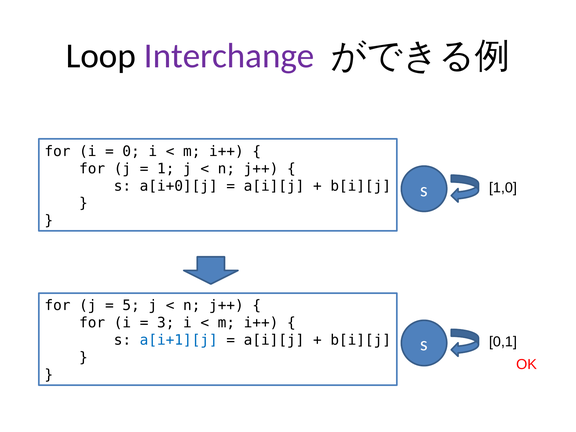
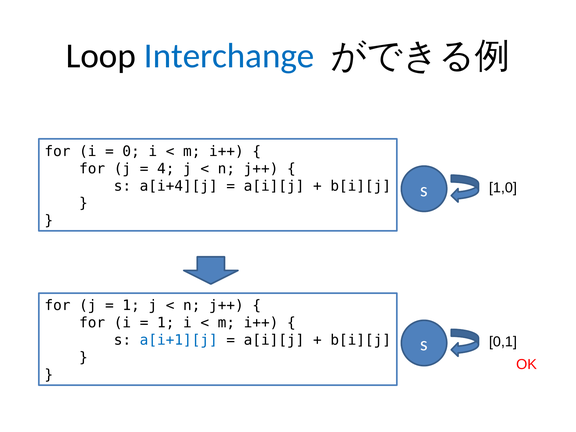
Interchange colour: purple -> blue
1: 1 -> 4
a[i+0][j: a[i+0][j -> a[i+4][j
5 at (131, 306): 5 -> 1
3 at (166, 323): 3 -> 1
